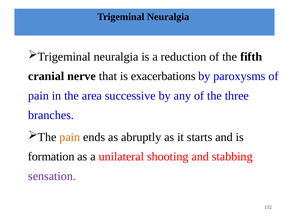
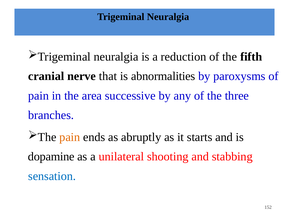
exacerbations: exacerbations -> abnormalities
formation: formation -> dopamine
sensation colour: purple -> blue
